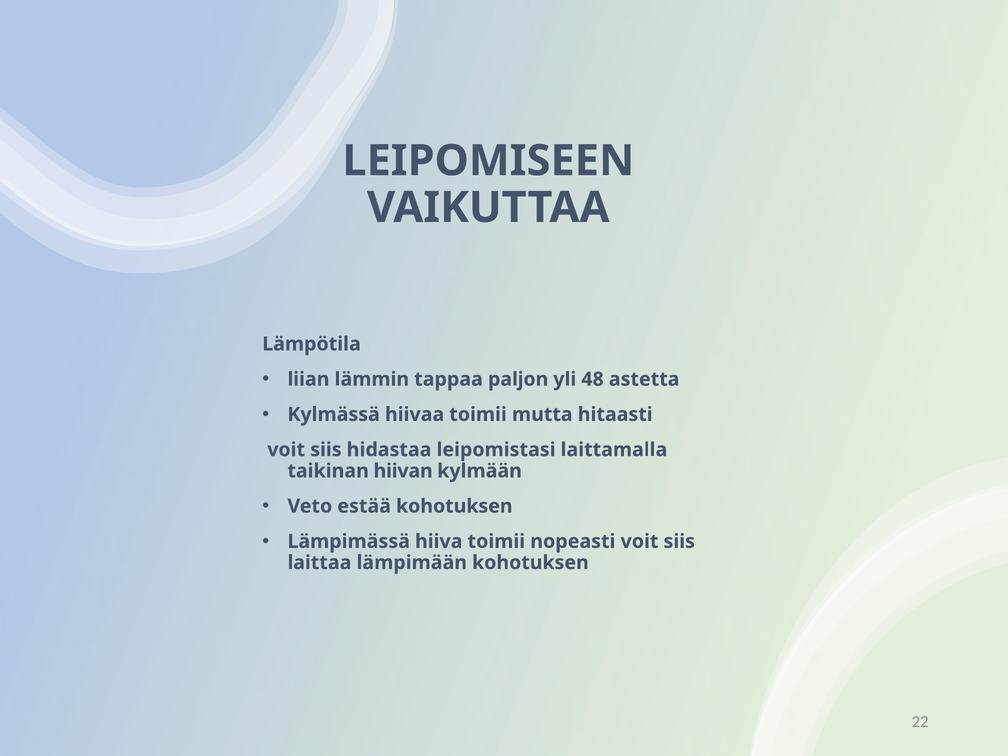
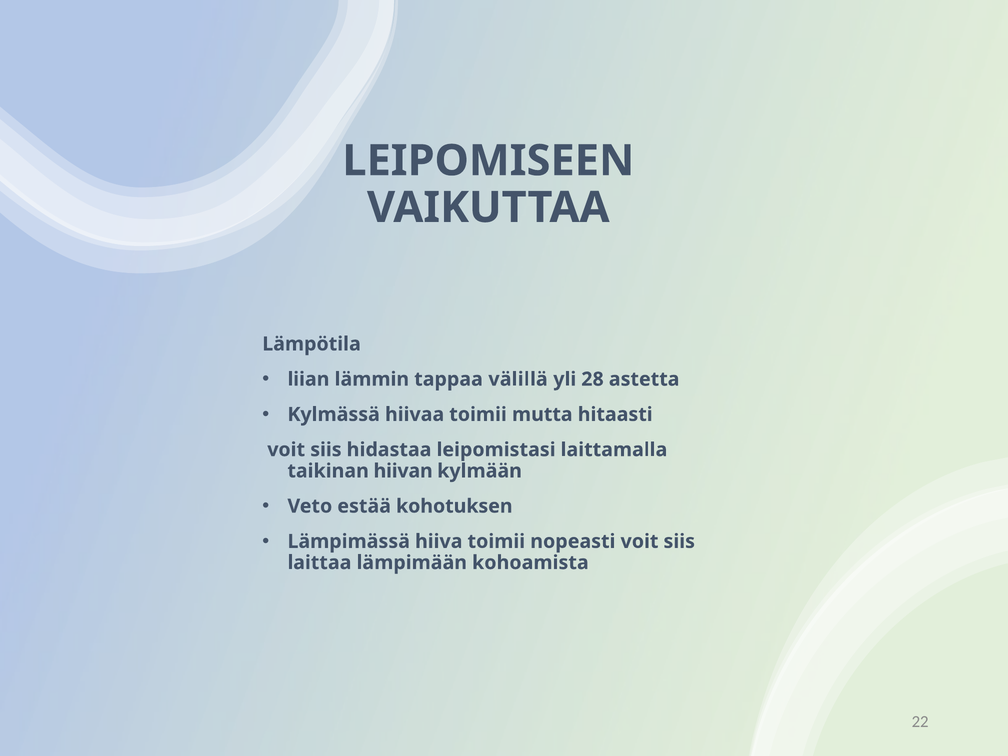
paljon: paljon -> välillä
48: 48 -> 28
lämpimään kohotuksen: kohotuksen -> kohoamista
